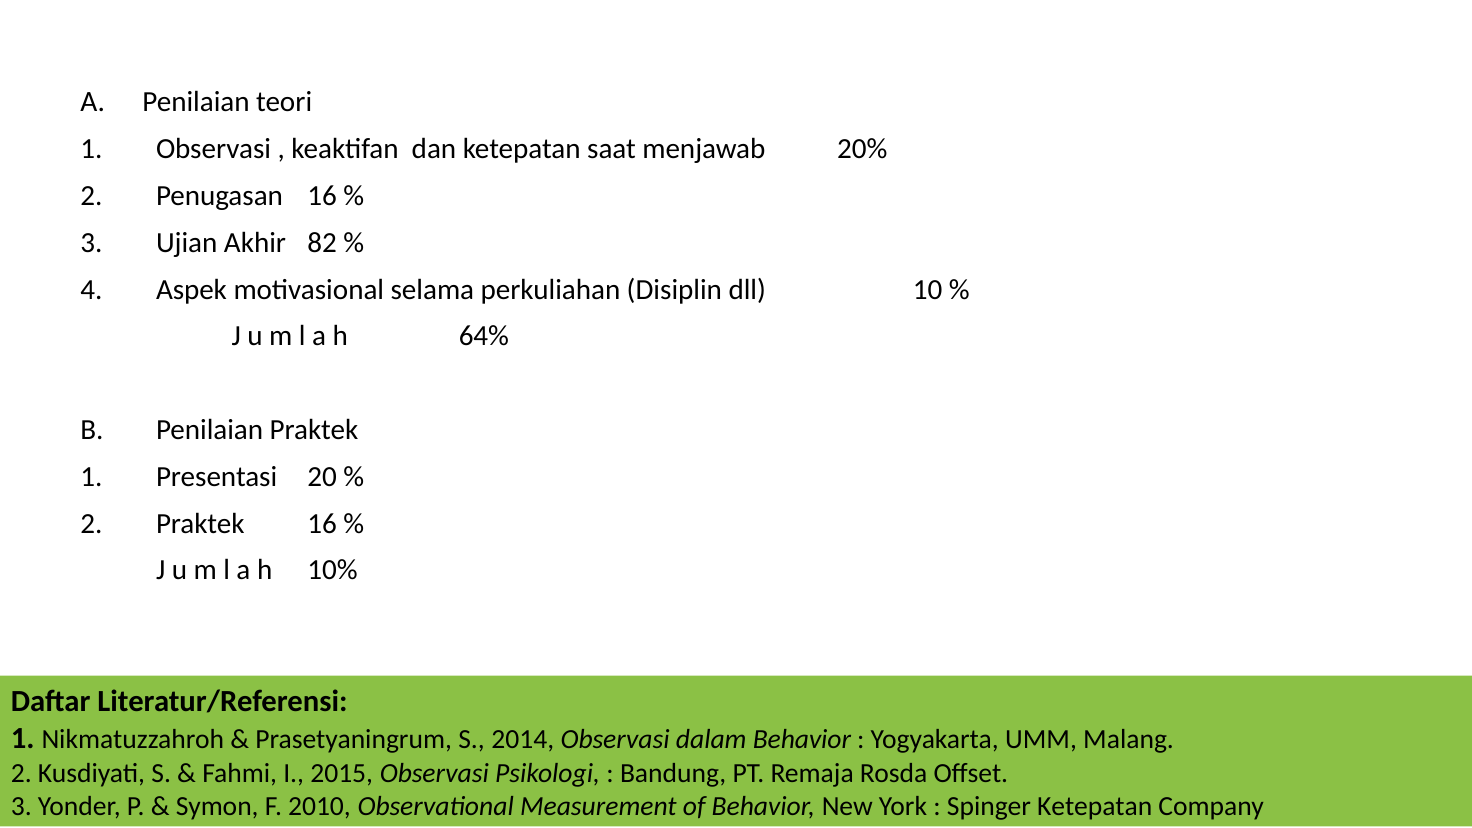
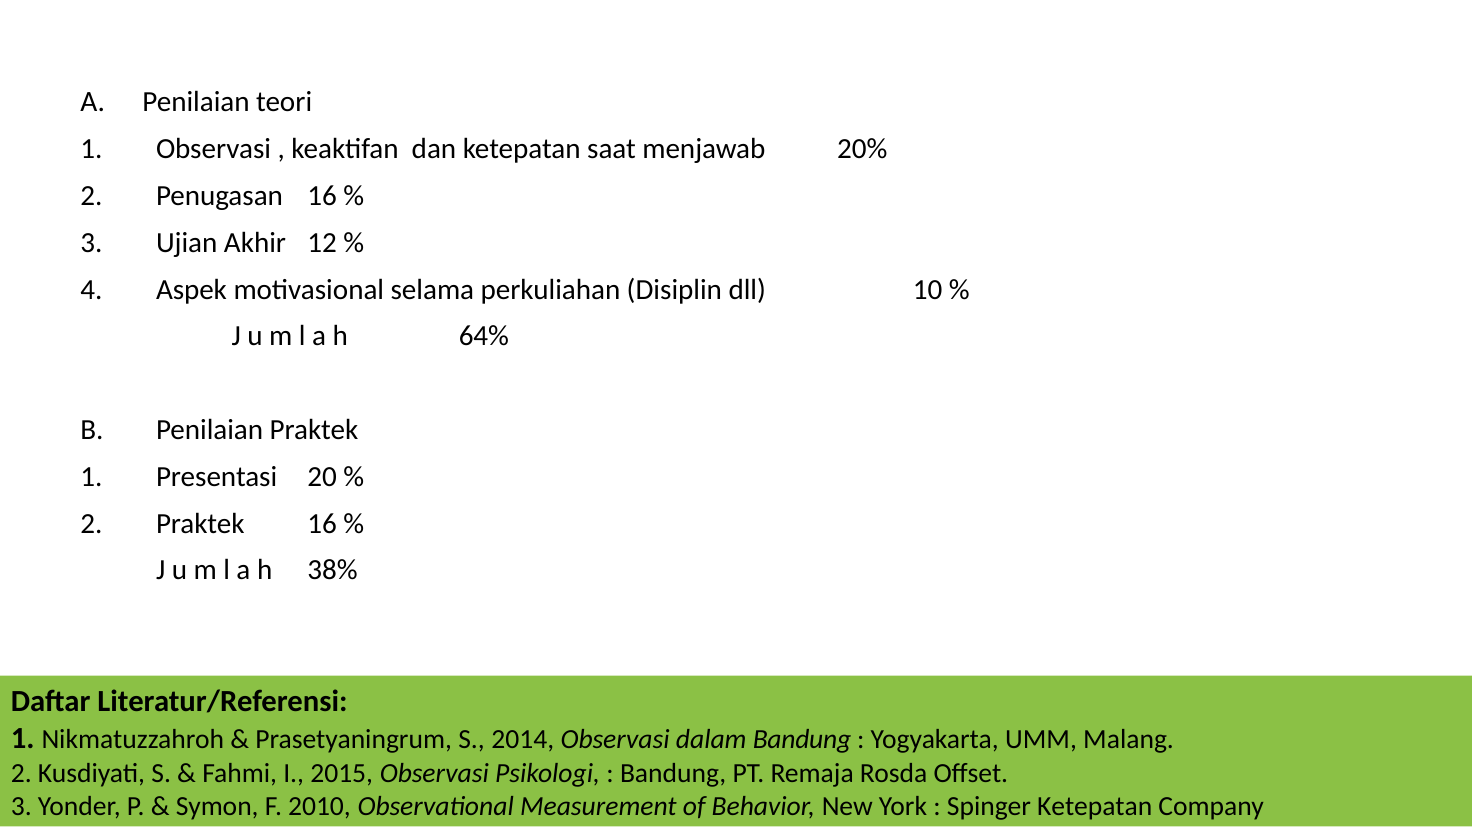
82: 82 -> 12
10%: 10% -> 38%
dalam Behavior: Behavior -> Bandung
